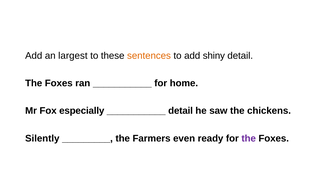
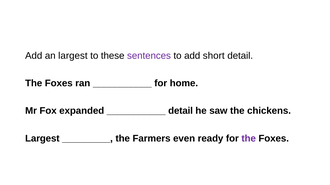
sentences colour: orange -> purple
shiny: shiny -> short
especially: especially -> expanded
Silently at (42, 139): Silently -> Largest
